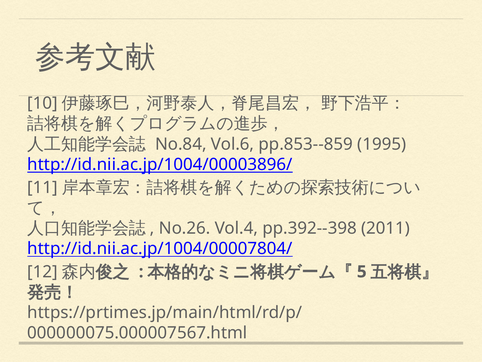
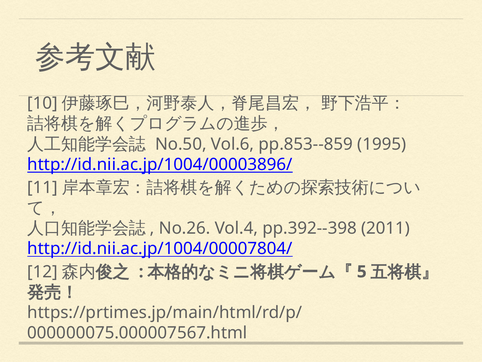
No.84: No.84 -> No.50
